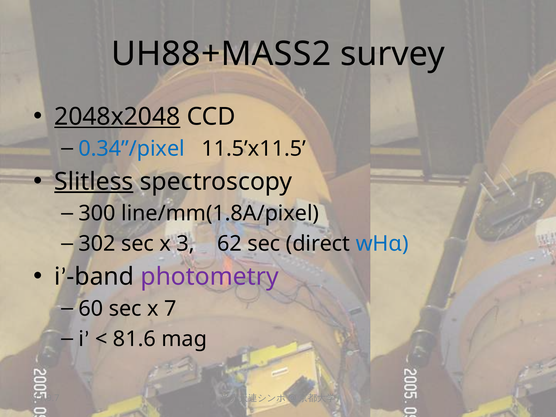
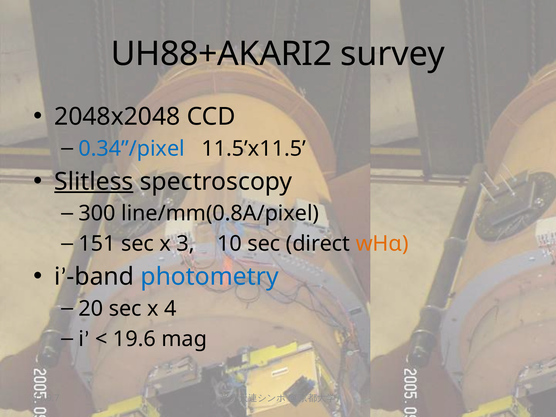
UH88+MASS2: UH88+MASS2 -> UH88+AKARI2
2048x2048 underline: present -> none
line/mm(1.8A/pixel: line/mm(1.8A/pixel -> line/mm(0.8A/pixel
302: 302 -> 151
62: 62 -> 10
wHα colour: blue -> orange
photometry colour: purple -> blue
60: 60 -> 20
7: 7 -> 4
81.6: 81.6 -> 19.6
